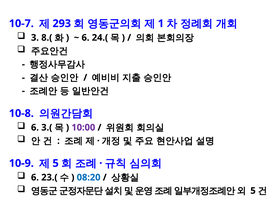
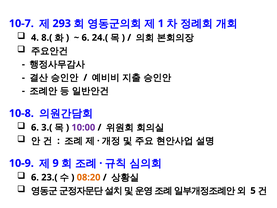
3: 3 -> 4
5 at (56, 163): 5 -> 9
08:20 colour: blue -> orange
